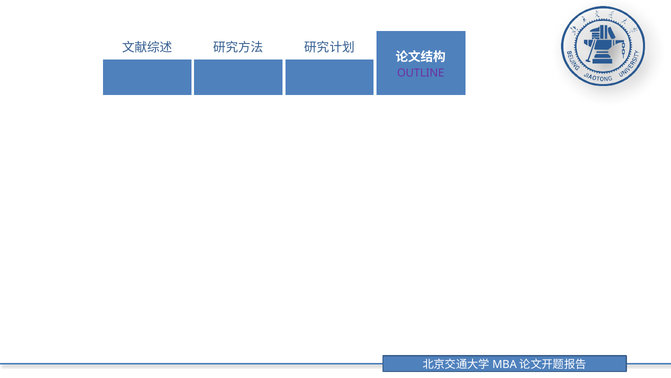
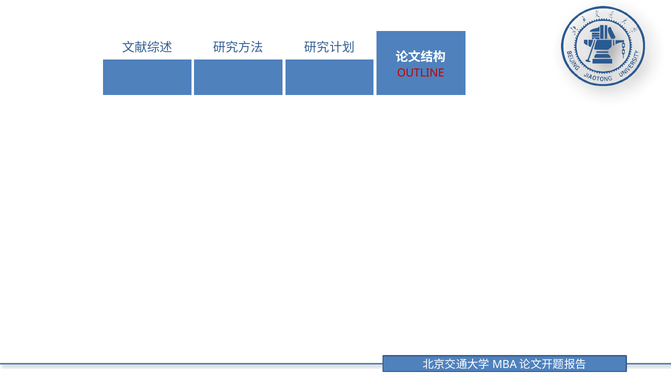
OUTLINE colour: purple -> red
